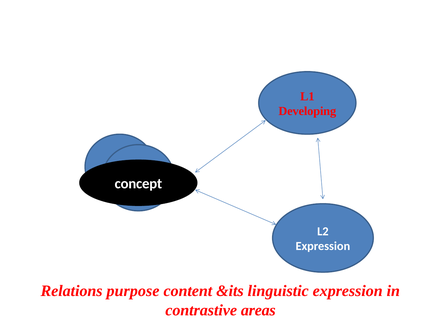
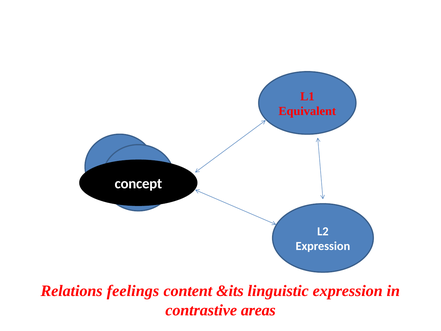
Developing: Developing -> Equivalent
purpose: purpose -> feelings
